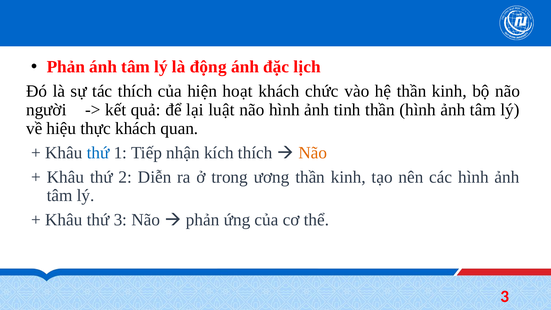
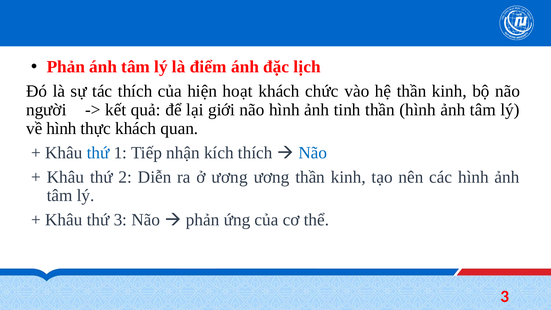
động: động -> điểm
luật: luật -> giới
về hiệu: hiệu -> hình
Não at (313, 153) colour: orange -> blue
ở trong: trong -> ương
